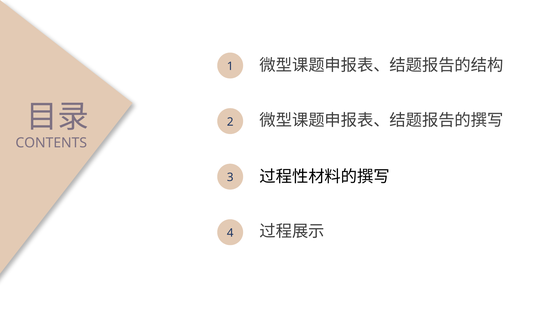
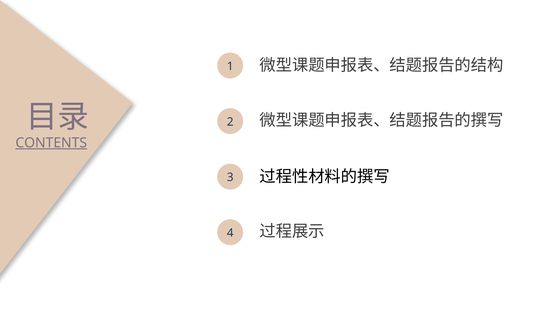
CONTENTS underline: none -> present
